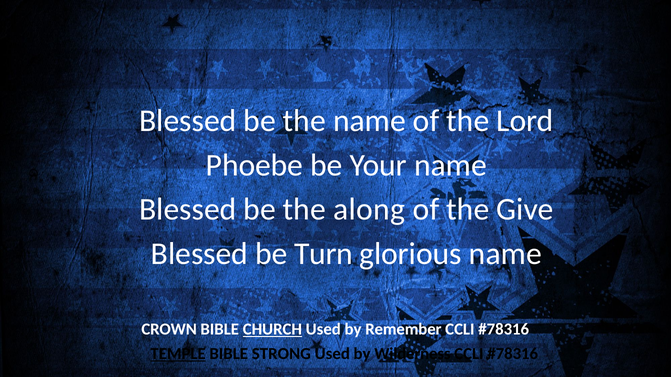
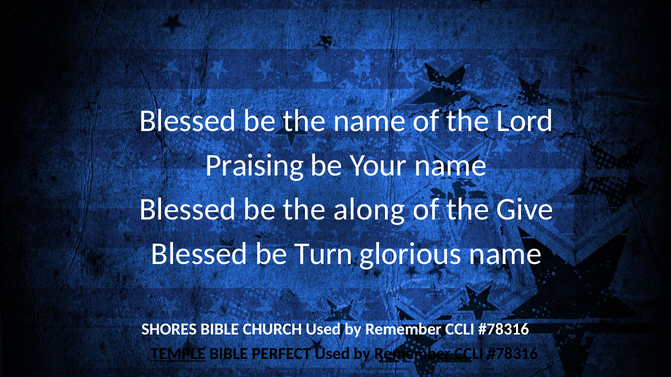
Phoebe: Phoebe -> Praising
CROWN: CROWN -> SHORES
CHURCH underline: present -> none
STRONG: STRONG -> PERFECT
Wilderness at (412, 354): Wilderness -> Remember
